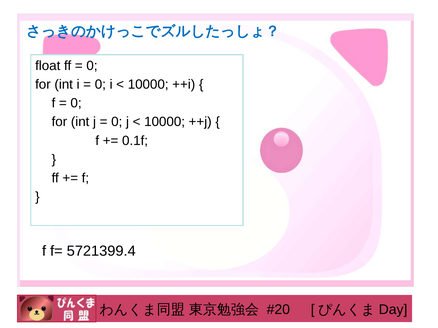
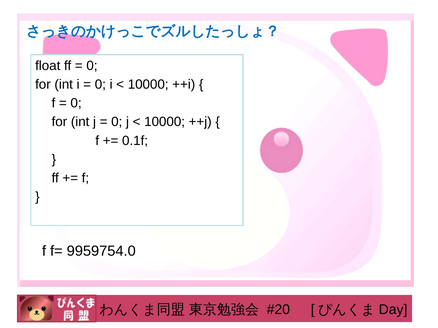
5721399.4: 5721399.4 -> 9959754.0
